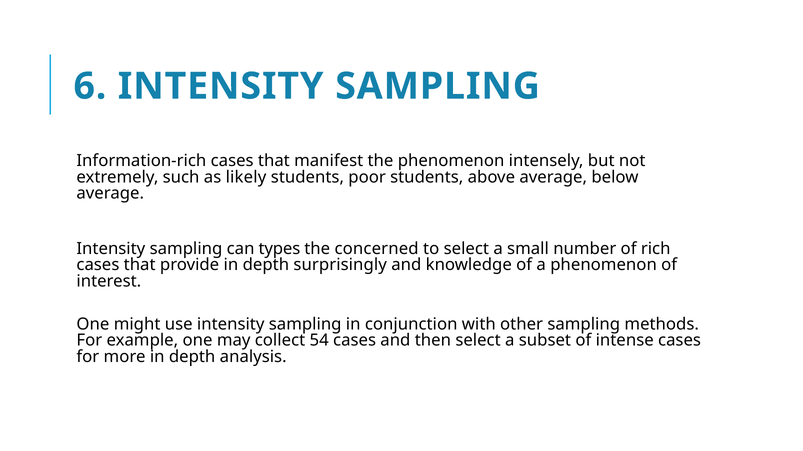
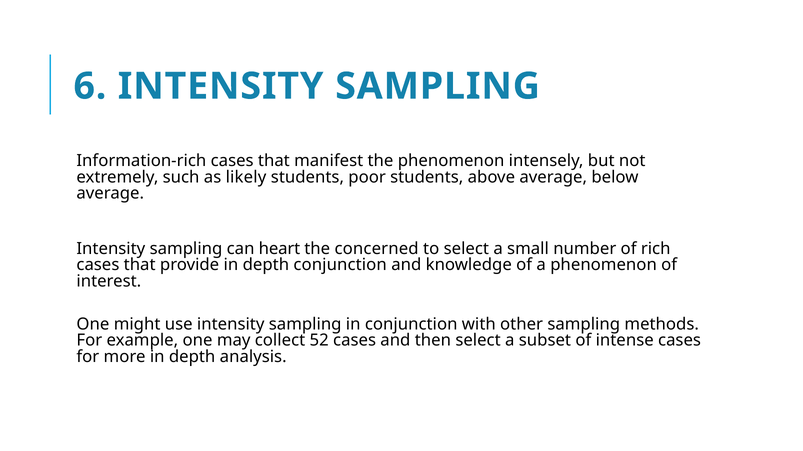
types: types -> heart
depth surprisingly: surprisingly -> conjunction
54: 54 -> 52
